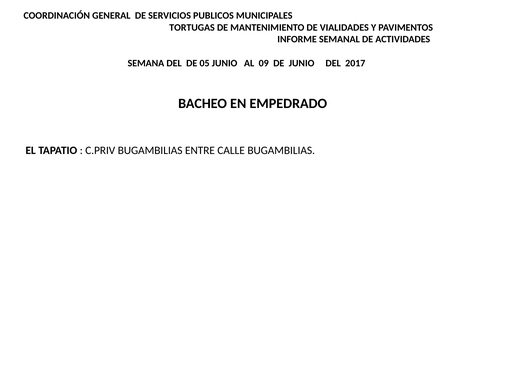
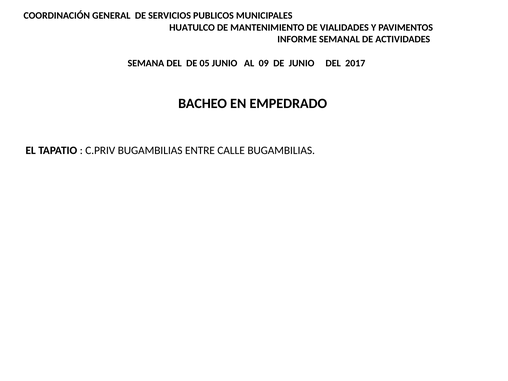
TORTUGAS: TORTUGAS -> HUATULCO
